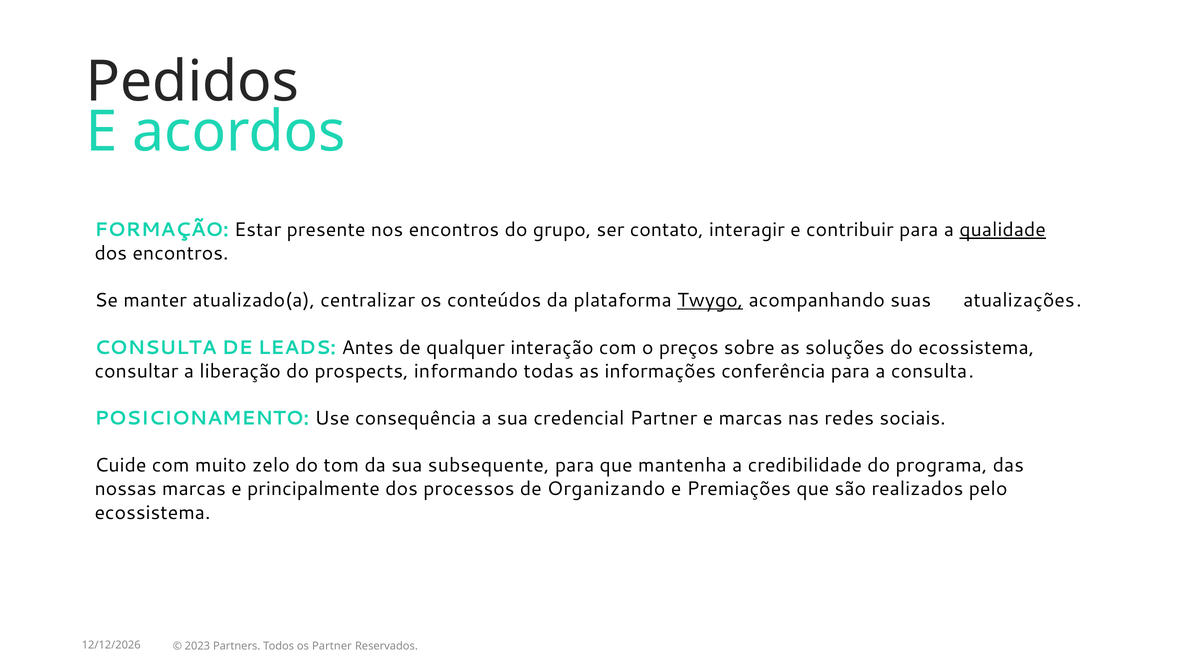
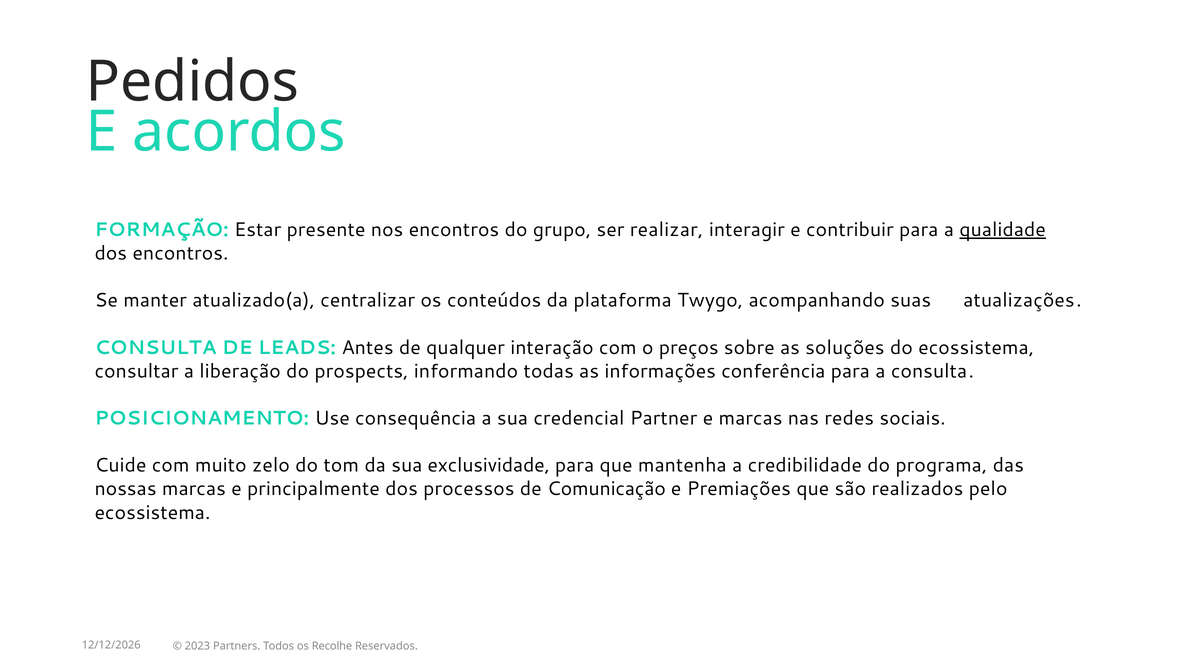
contato: contato -> realizar
Twygo underline: present -> none
subsequente: subsequente -> exclusividade
Organizando: Organizando -> Comunicação
os Partner: Partner -> Recolhe
